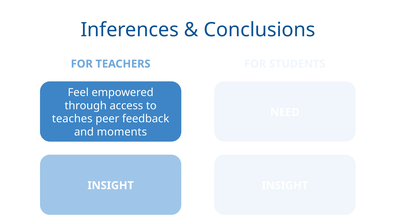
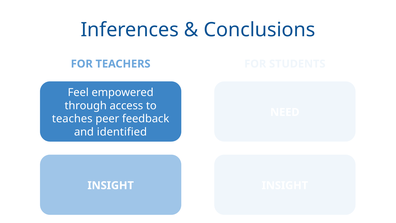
moments: moments -> identified
